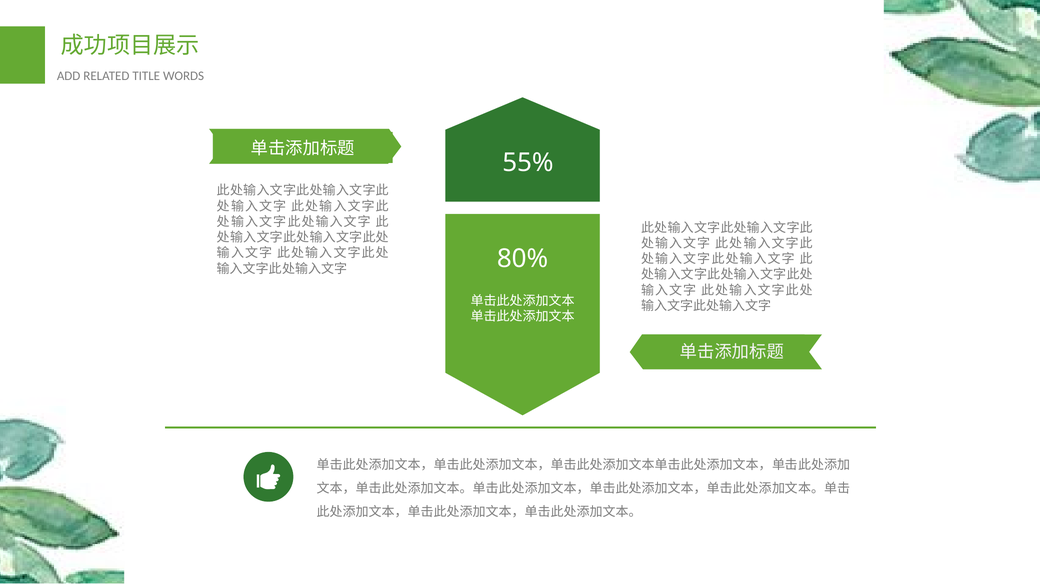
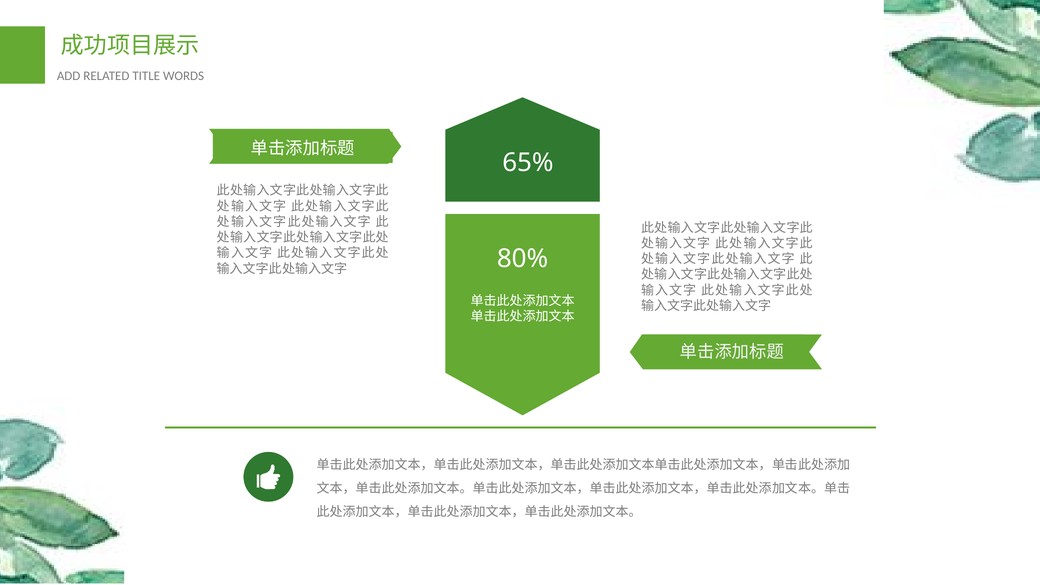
55%: 55% -> 65%
